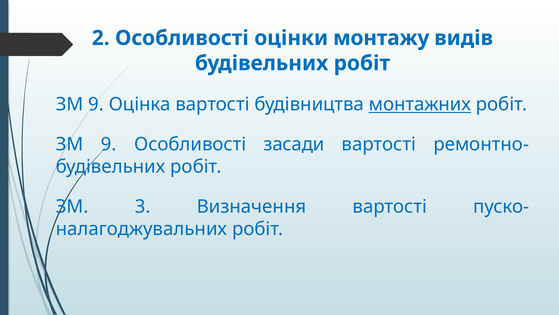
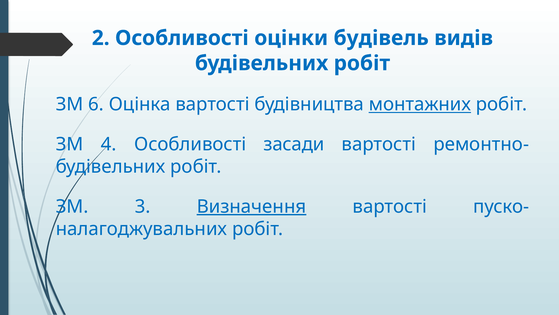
монтажу: монтажу -> будівель
9 at (96, 104): 9 -> 6
9 at (109, 144): 9 -> 4
Визначення underline: none -> present
